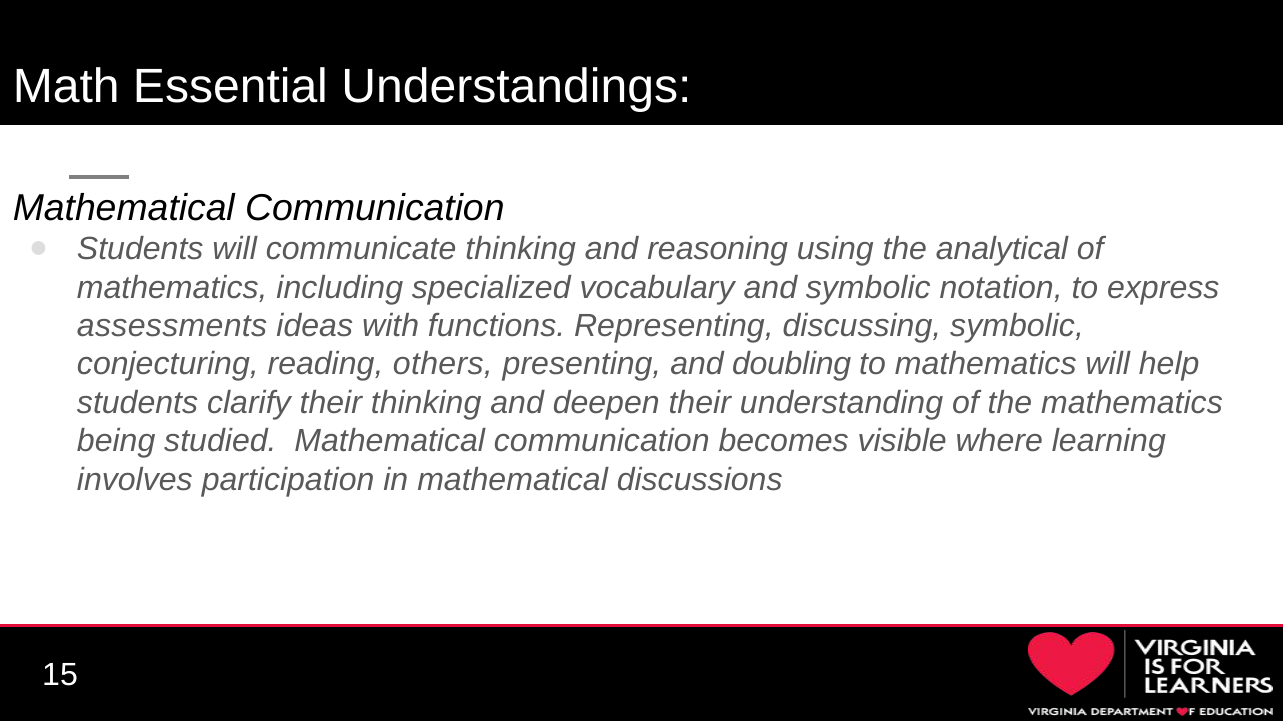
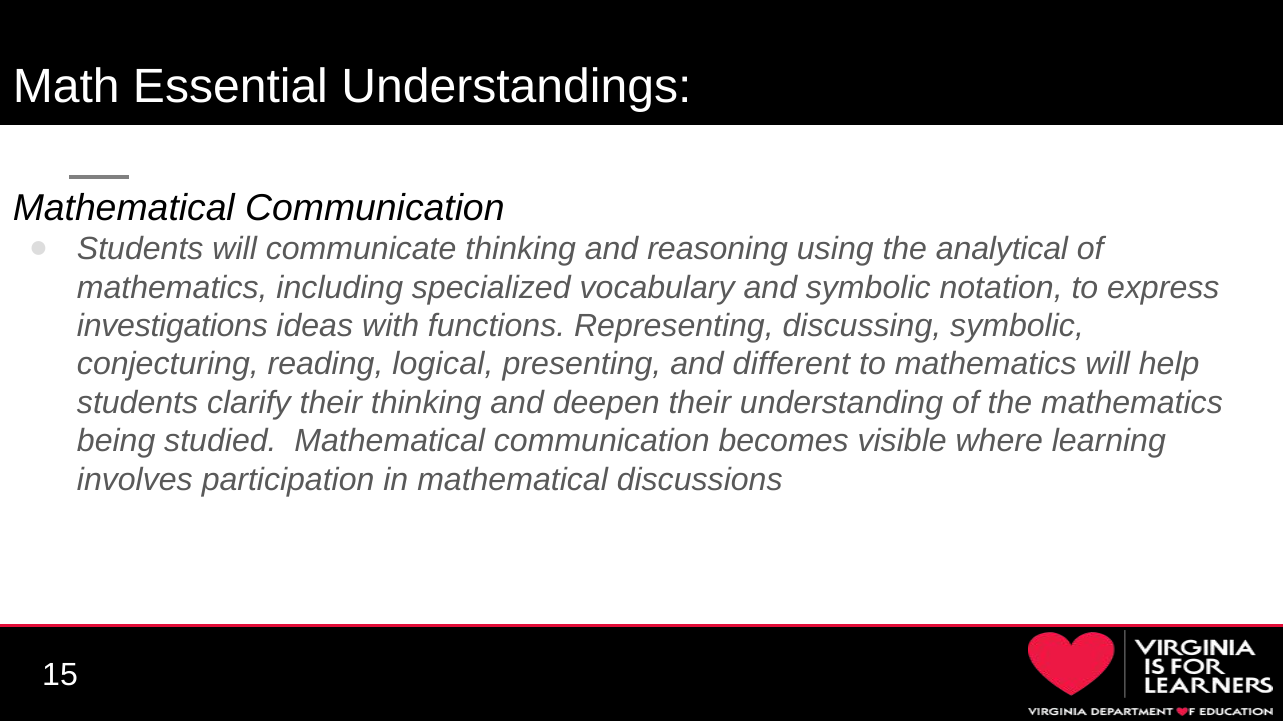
assessments: assessments -> investigations
others: others -> logical
doubling: doubling -> different
